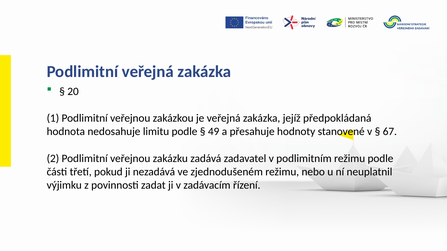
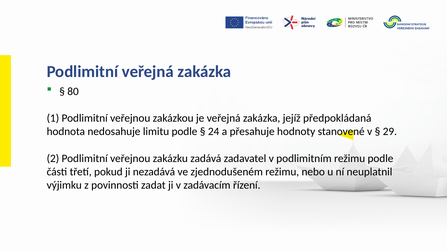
20: 20 -> 80
49: 49 -> 24
67: 67 -> 29
